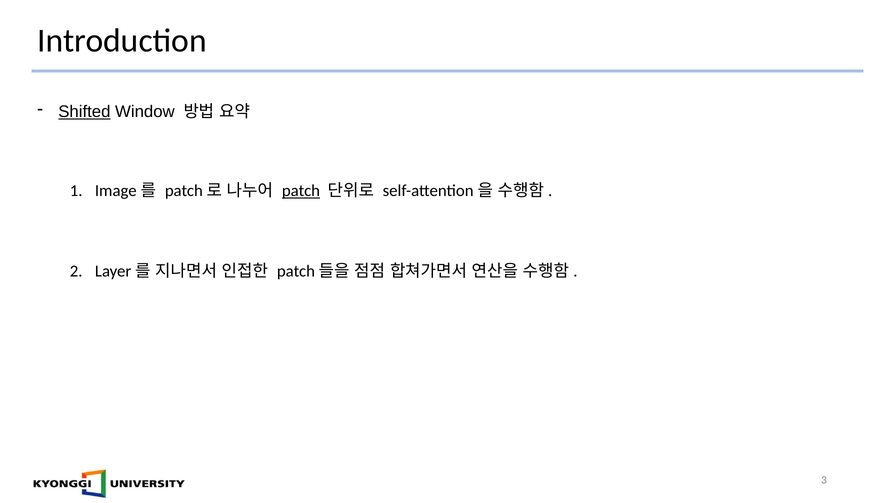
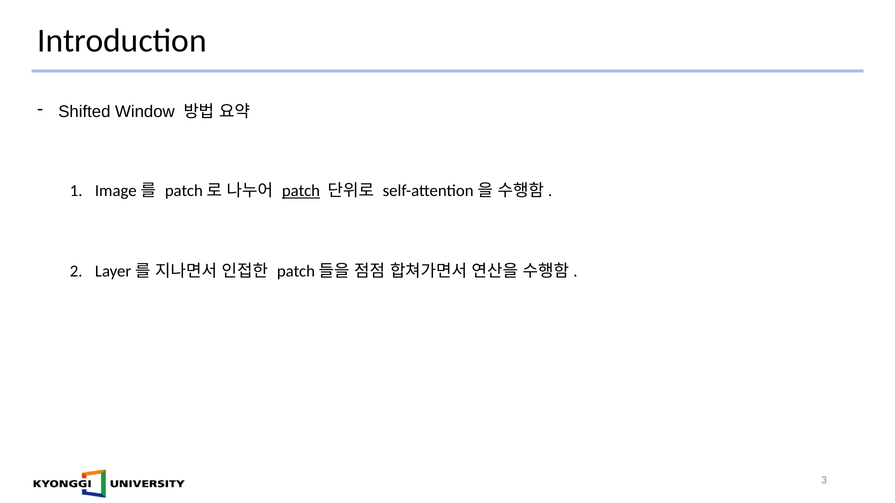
Shifted underline: present -> none
